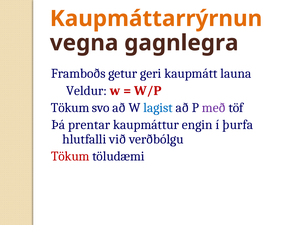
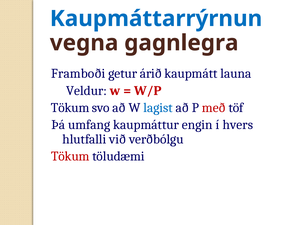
Kaupmáttarrýrnun colour: orange -> blue
Framboðs: Framboðs -> Framboði
geri: geri -> árið
með colour: purple -> red
prentar: prentar -> umfang
þurfa: þurfa -> hvers
